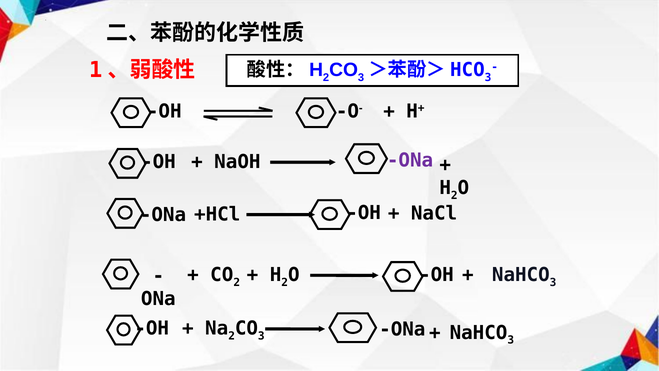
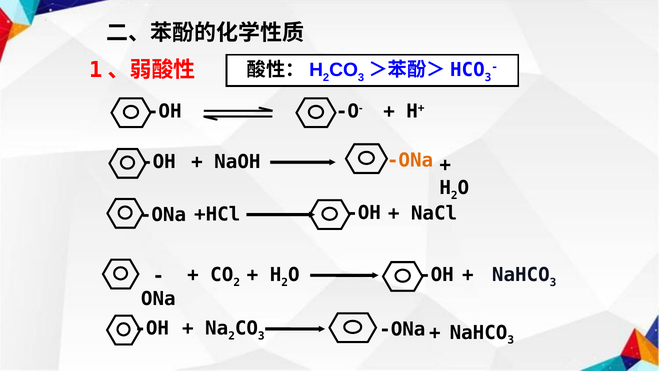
ONa at (410, 160) colour: purple -> orange
